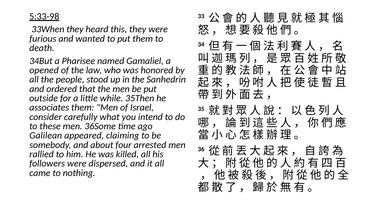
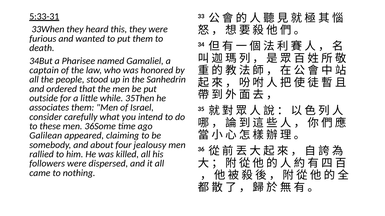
5:33-98: 5:33-98 -> 5:33-31
opened: opened -> captain
arrested: arrested -> jealousy
